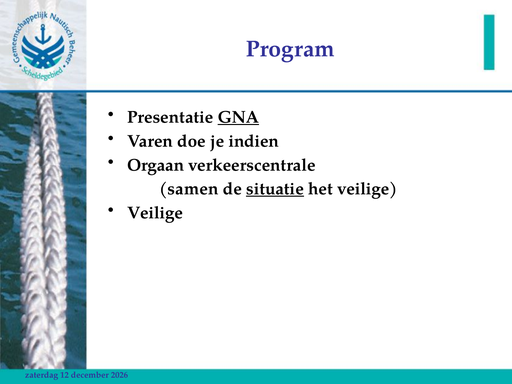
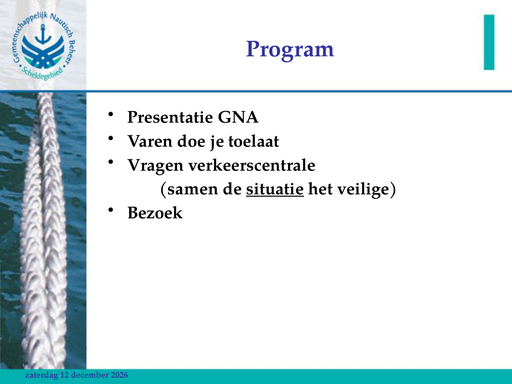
GNA underline: present -> none
indien: indien -> toelaat
Orgaan: Orgaan -> Vragen
Veilige at (155, 213): Veilige -> Bezoek
